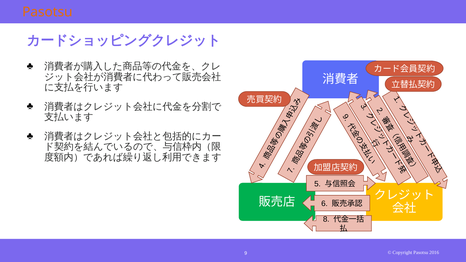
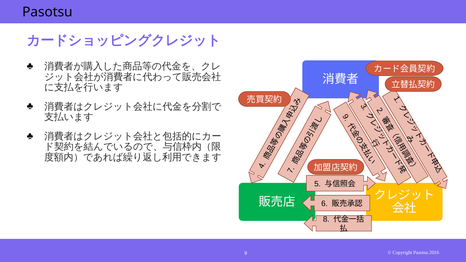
Pasotsu at (47, 12) colour: orange -> black
